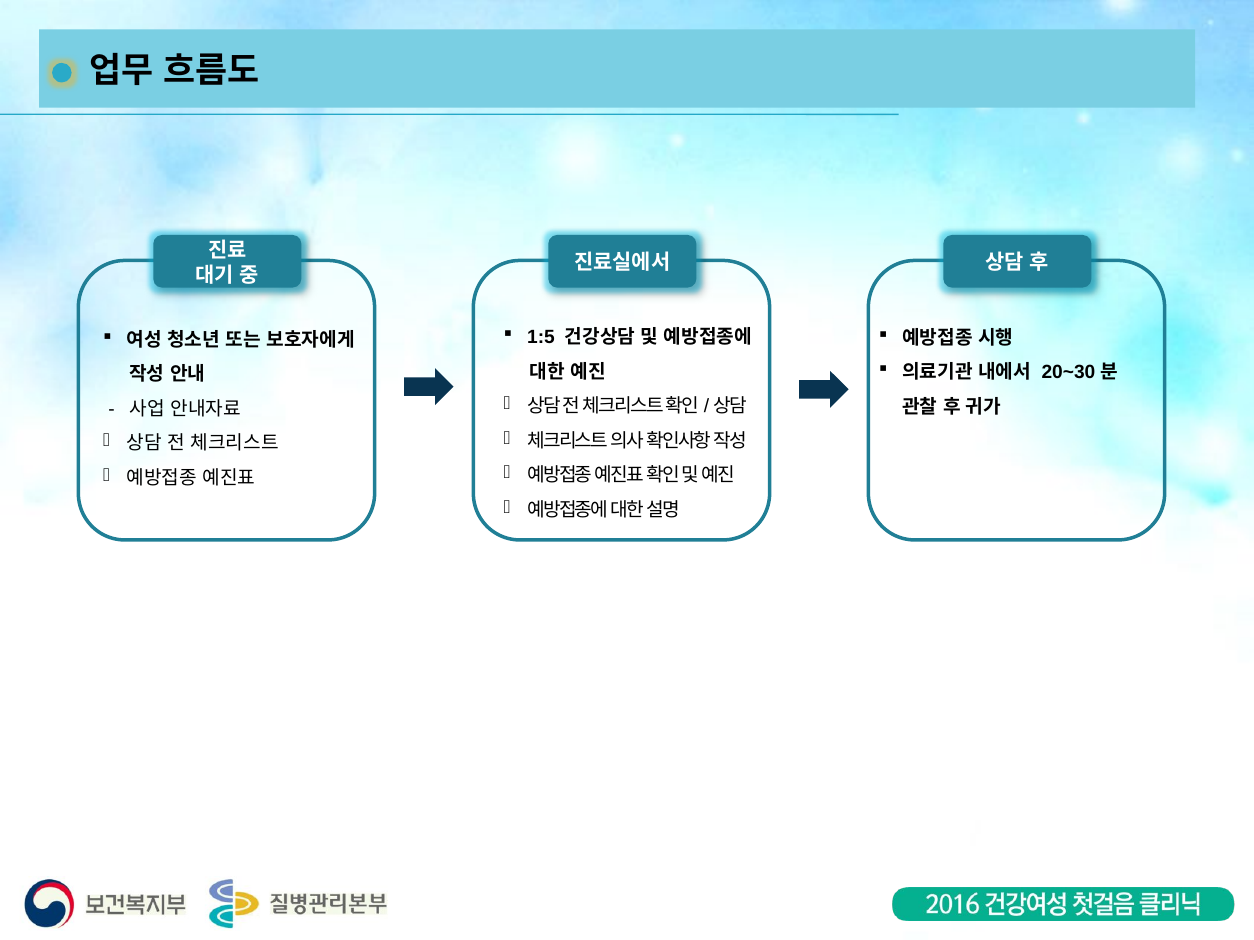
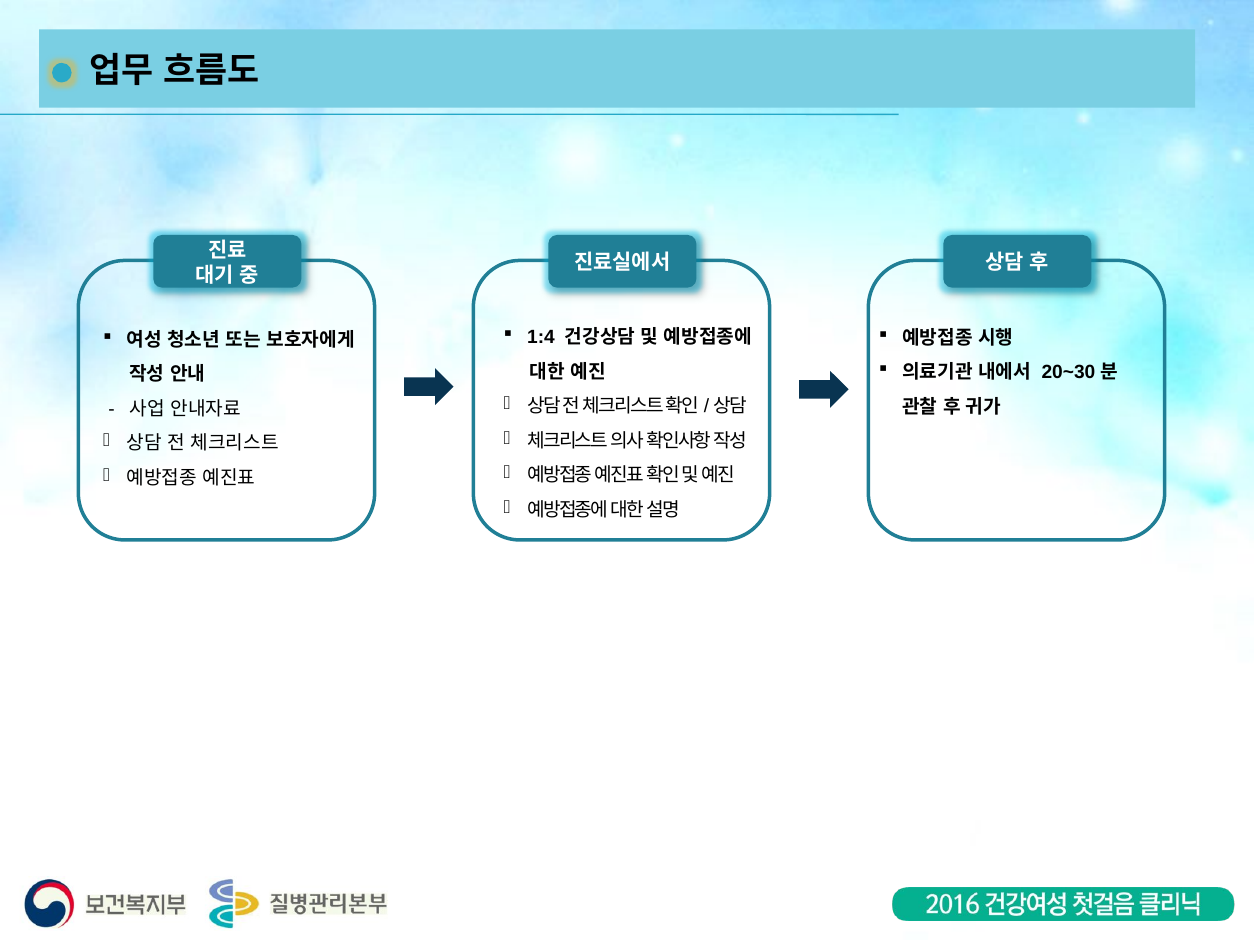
1:5: 1:5 -> 1:4
